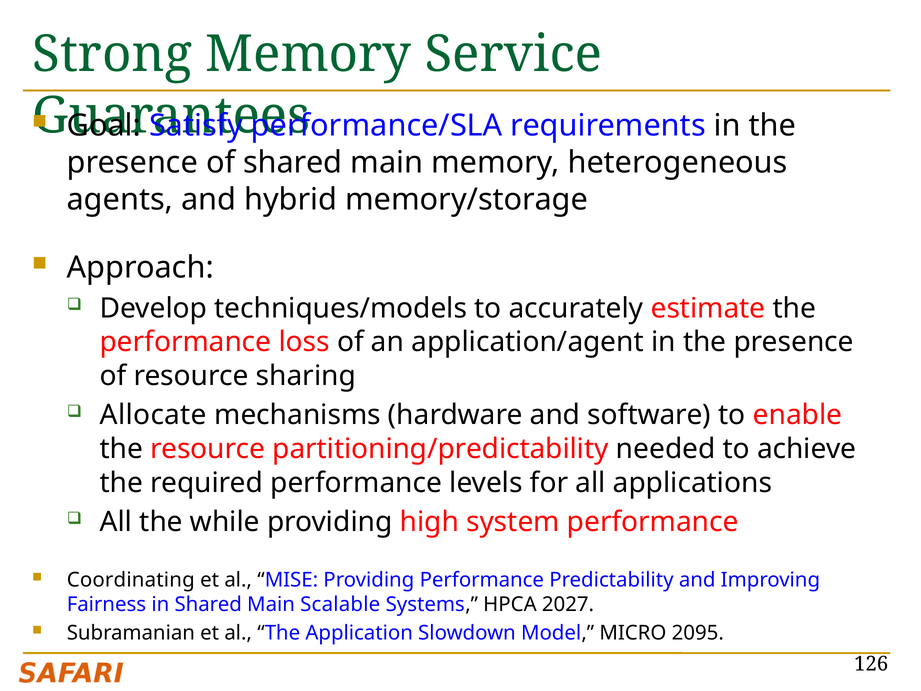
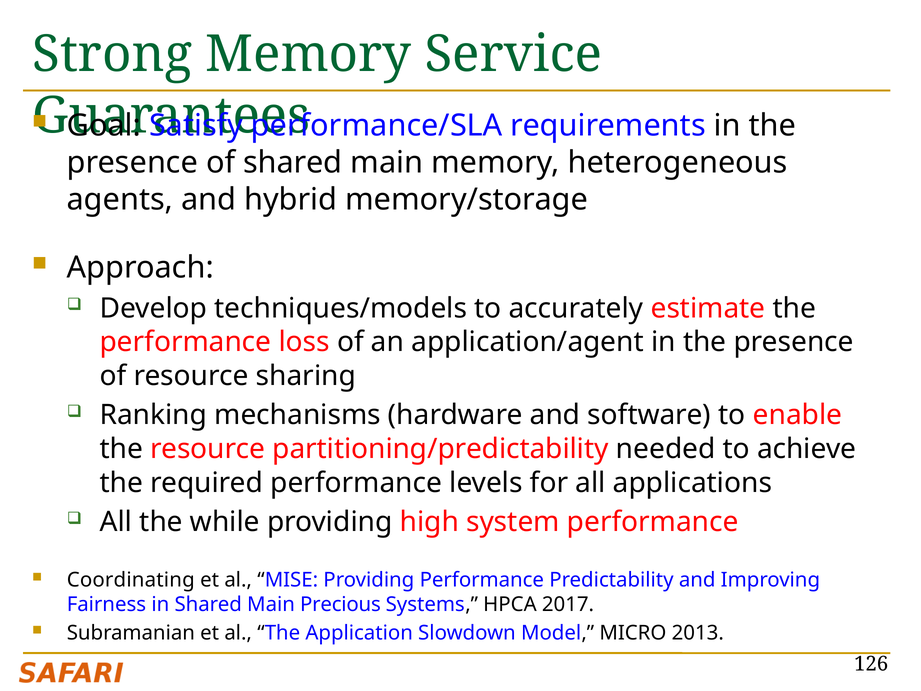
Allocate: Allocate -> Ranking
Scalable: Scalable -> Precious
2027: 2027 -> 2017
2095: 2095 -> 2013
